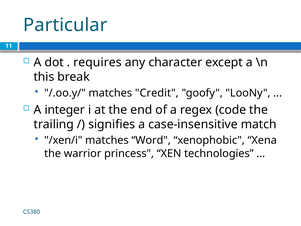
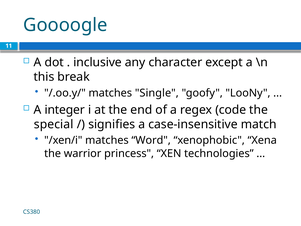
Particular: Particular -> Goooogle
requires: requires -> inclusive
Credit: Credit -> Single
trailing: trailing -> special
